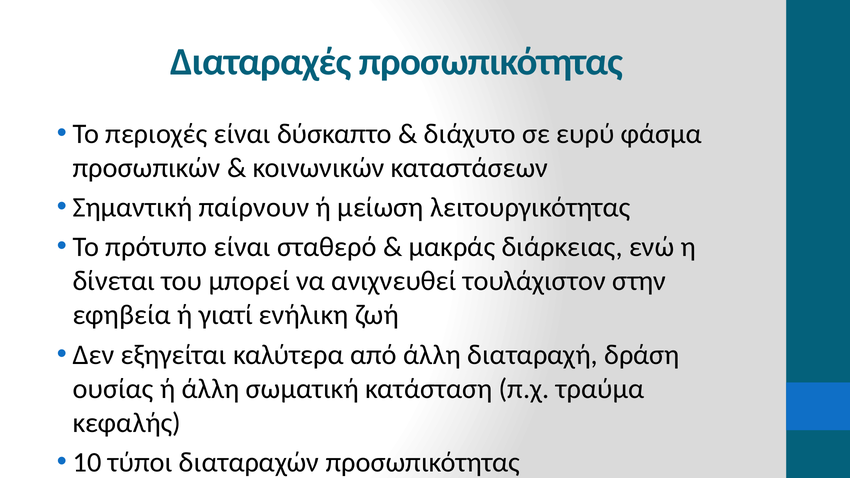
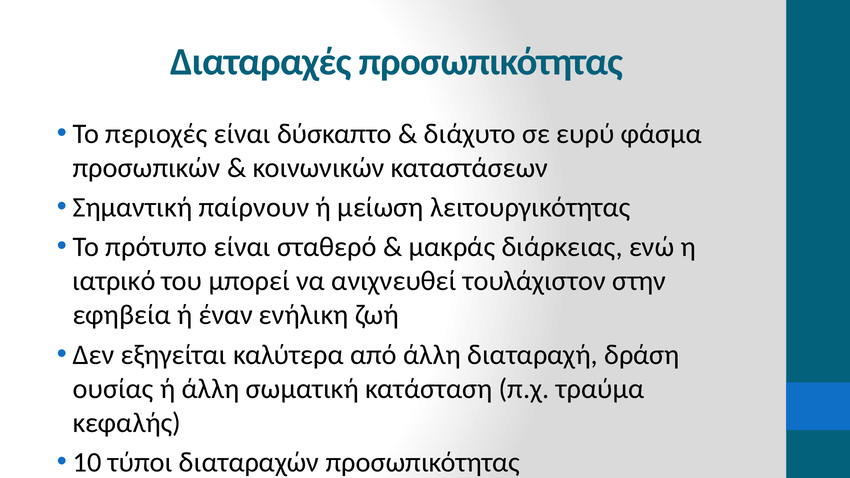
δίνεται: δίνεται -> ιατρικό
γιατί: γιατί -> έναν
